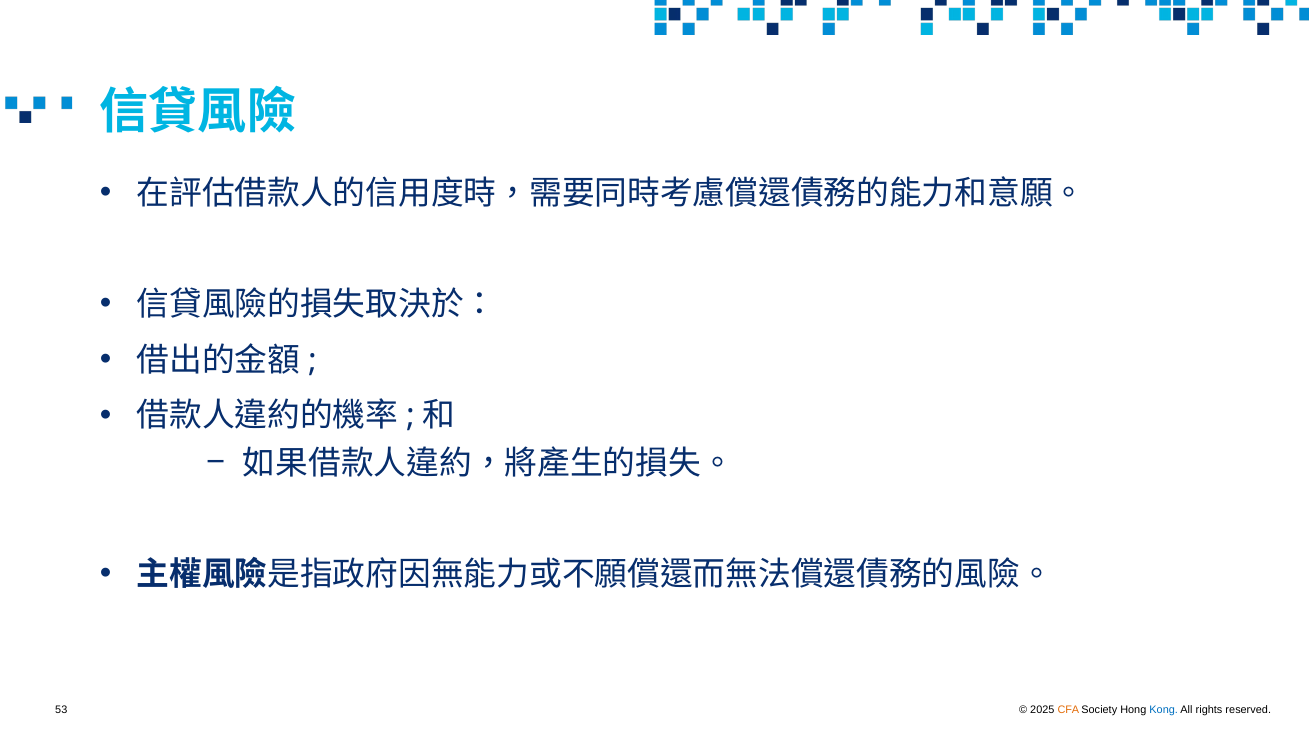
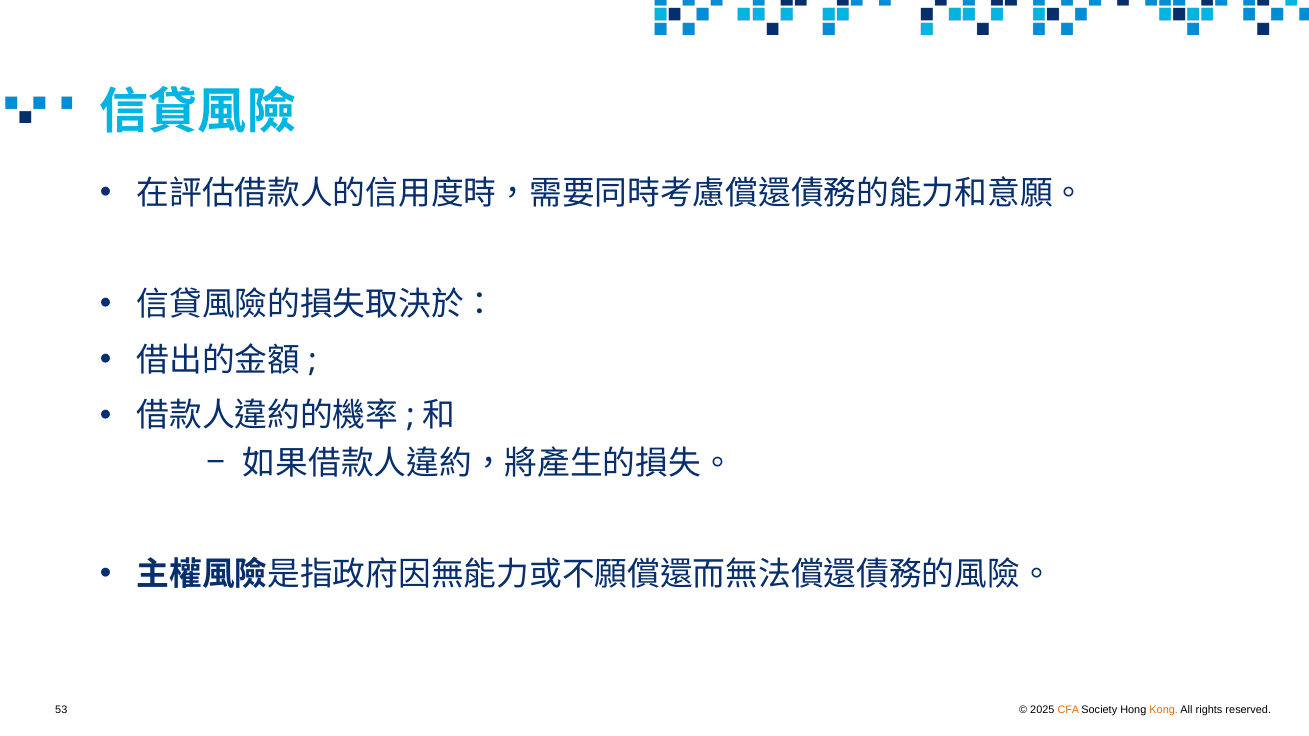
Kong colour: blue -> orange
